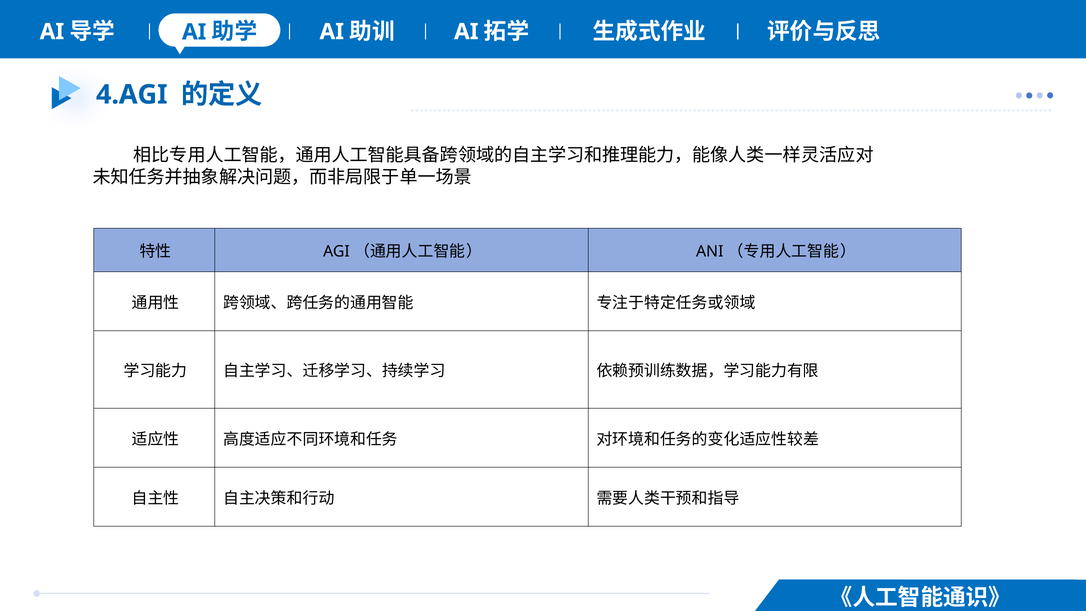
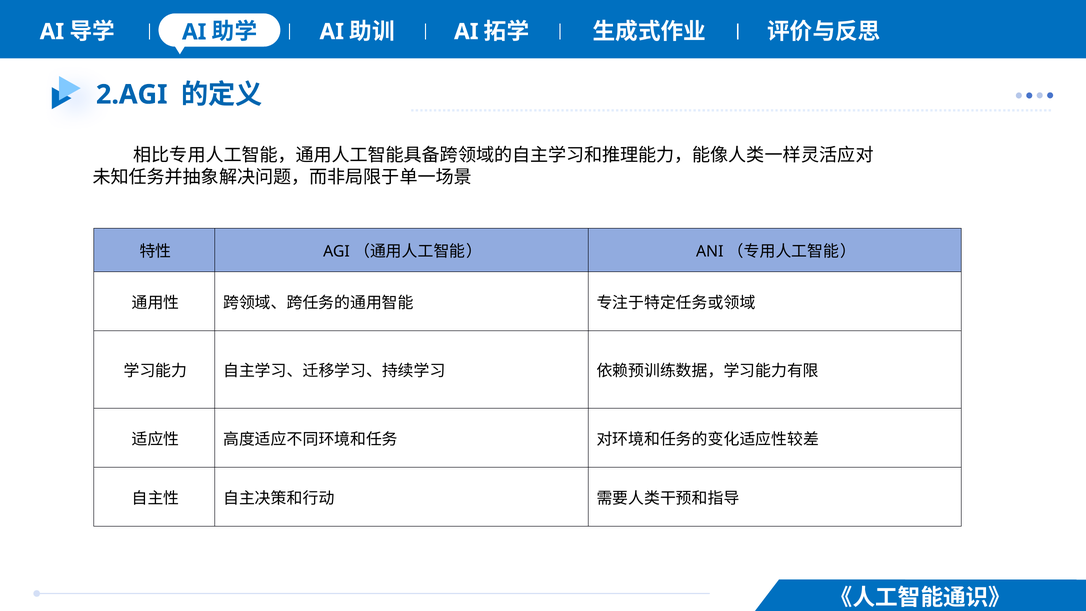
4.AGI: 4.AGI -> 2.AGI
